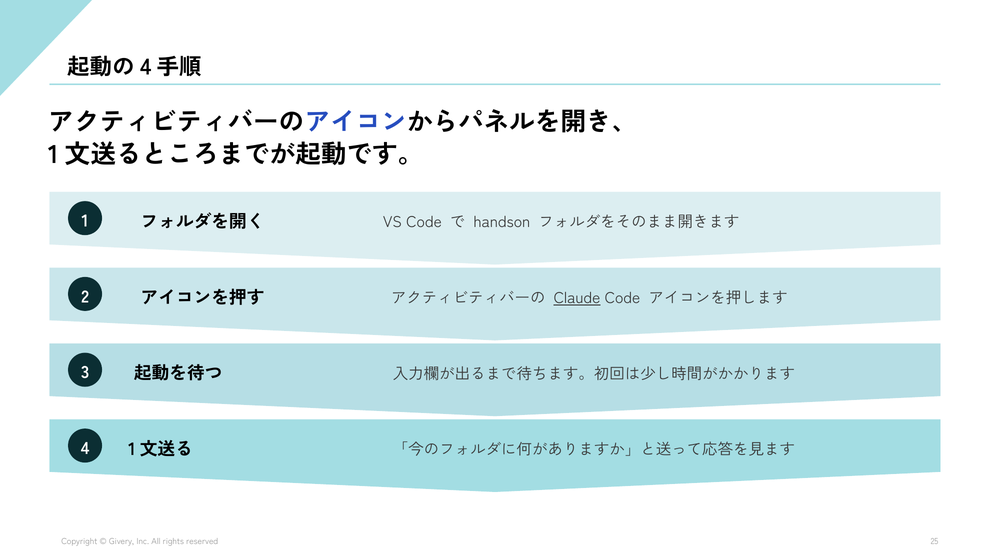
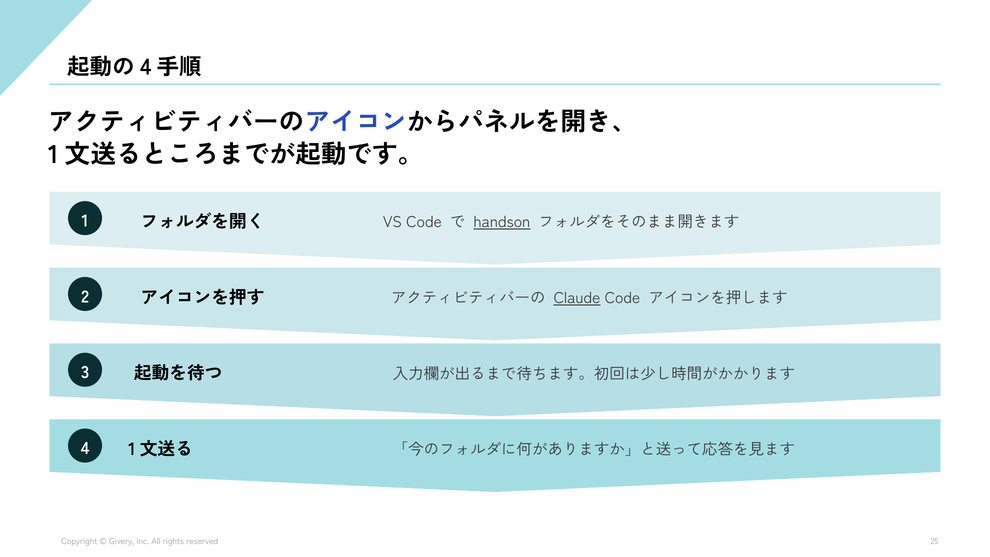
handson underline: none -> present
